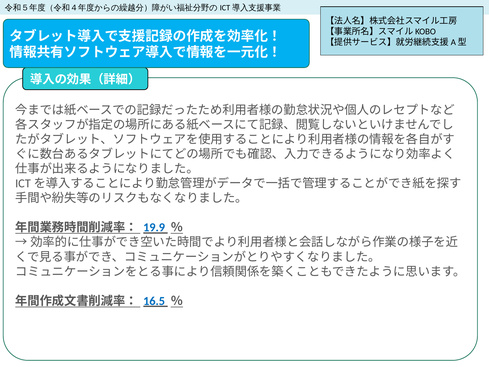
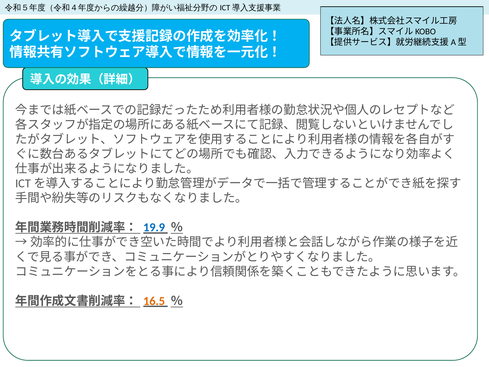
16.5 colour: blue -> orange
